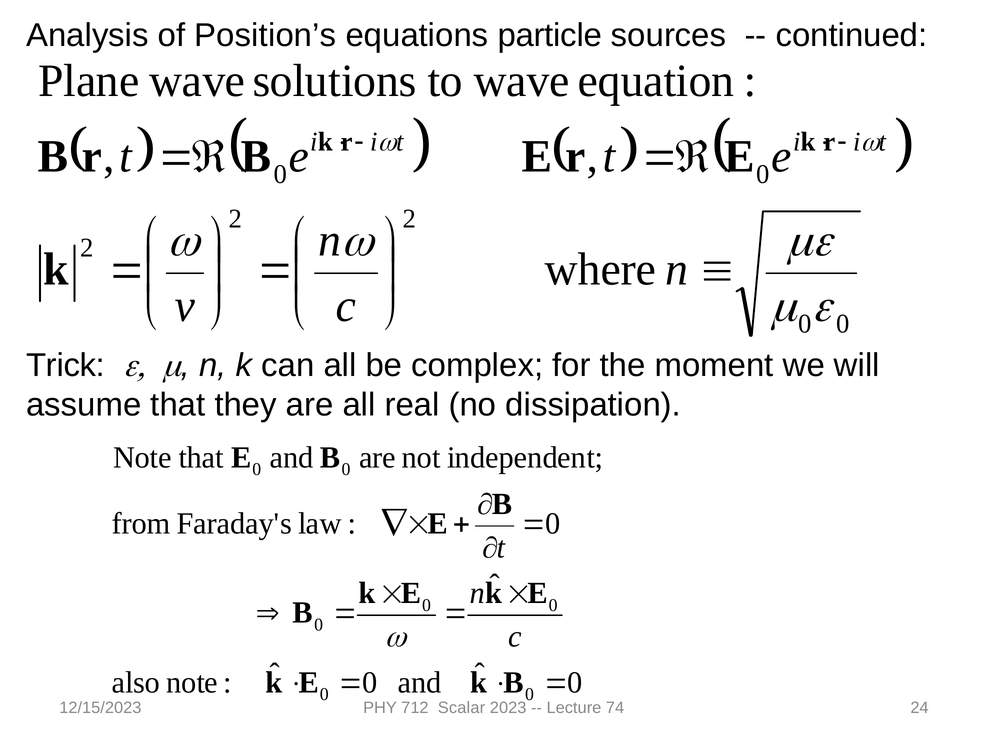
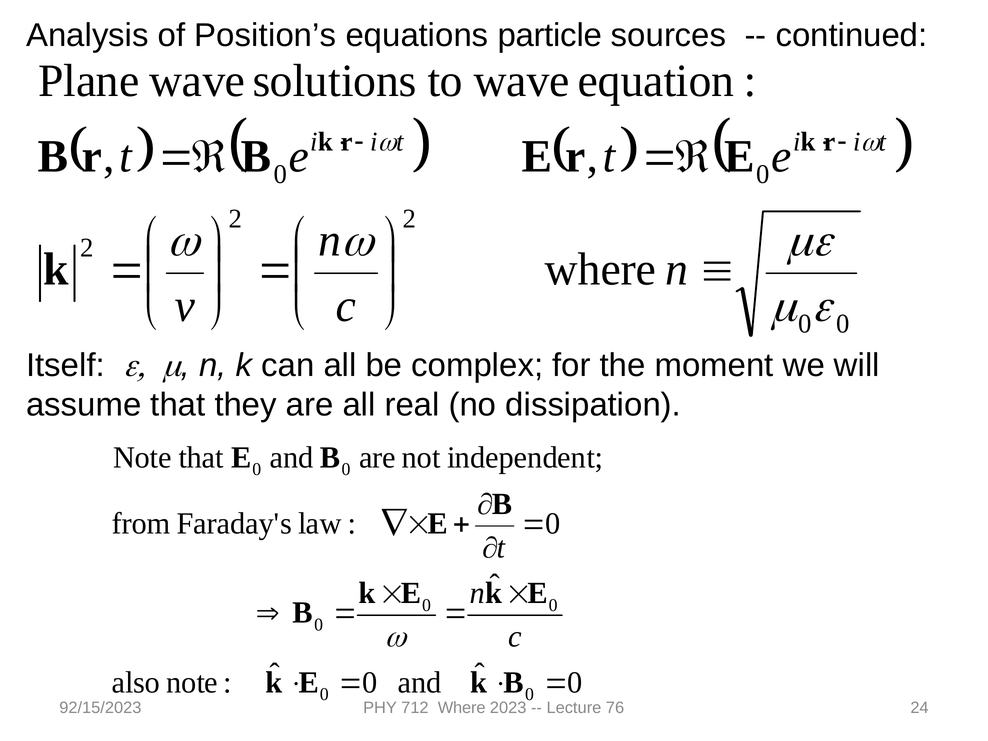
Trick: Trick -> Itself
12/15/2023: 12/15/2023 -> 92/15/2023
712 Scalar: Scalar -> Where
74: 74 -> 76
